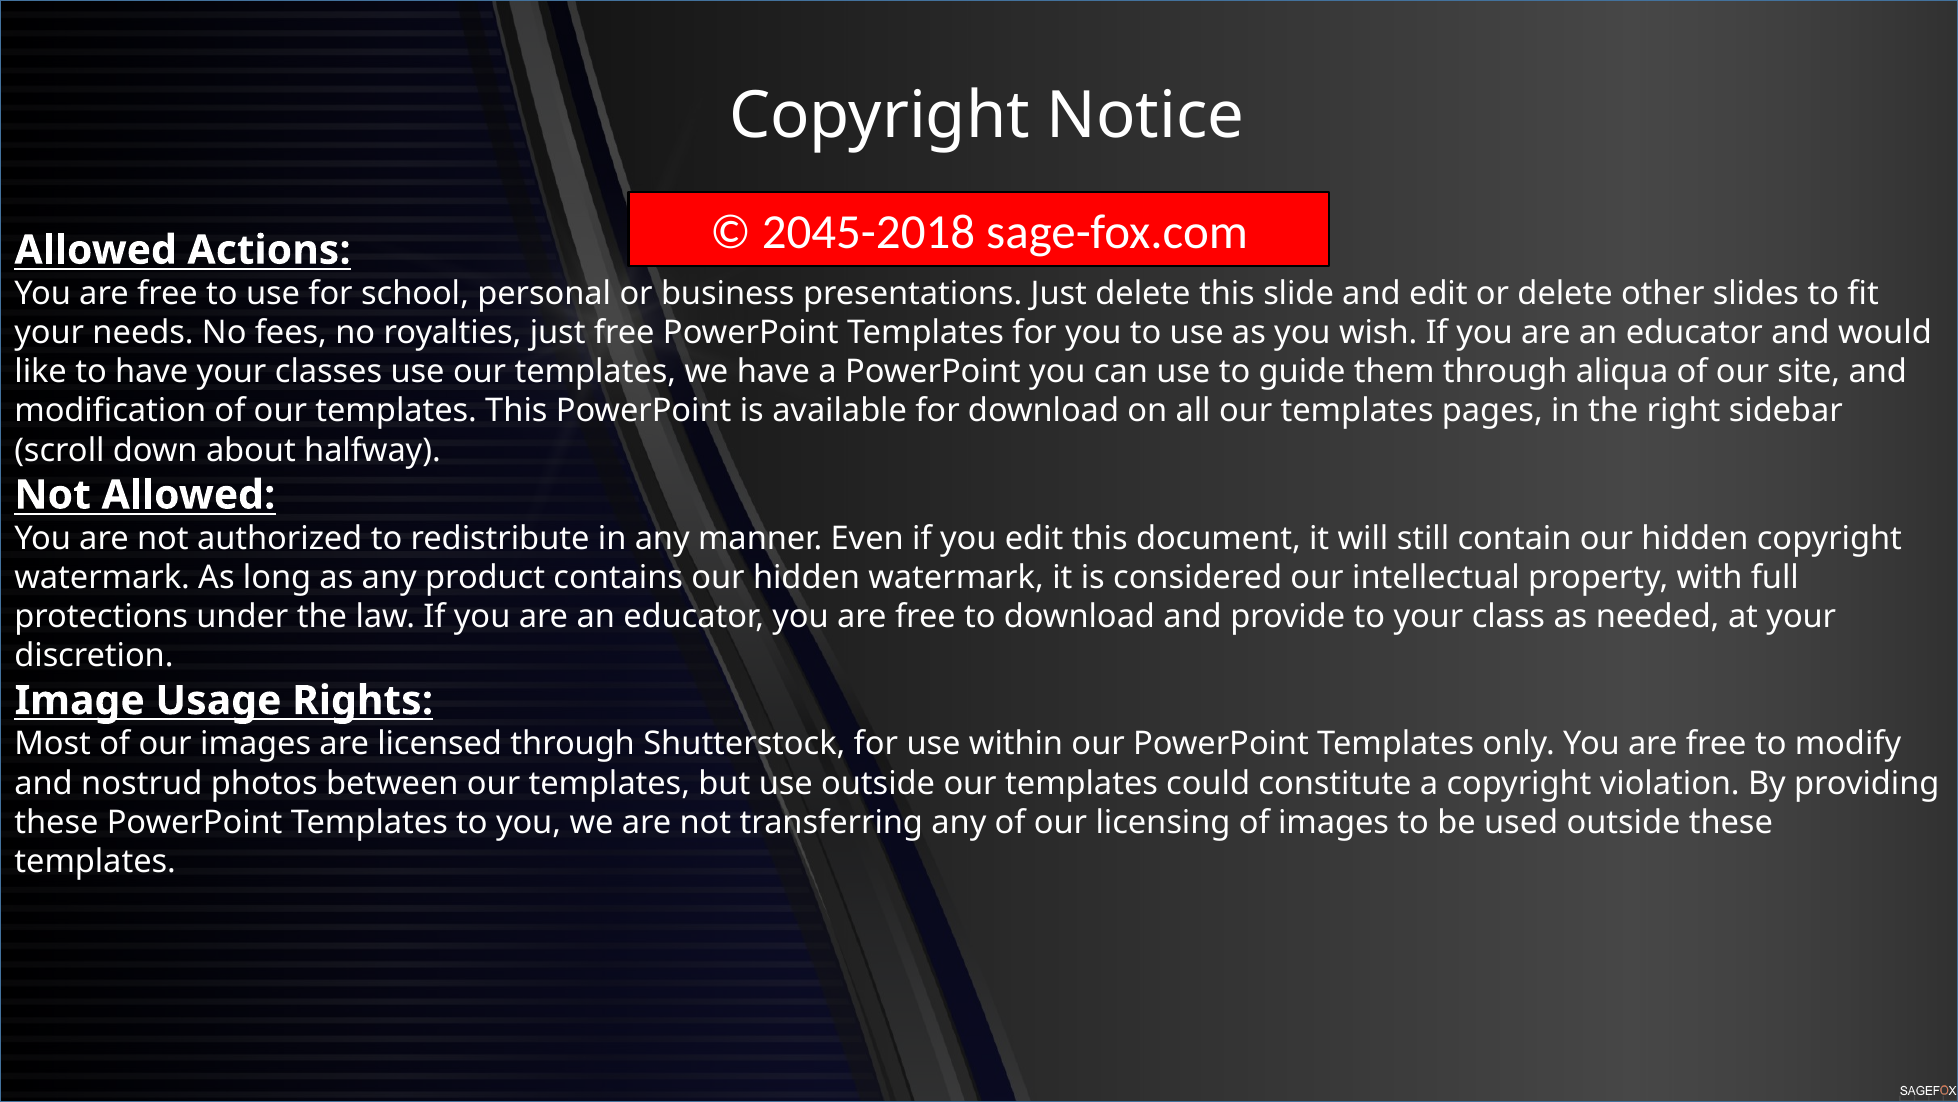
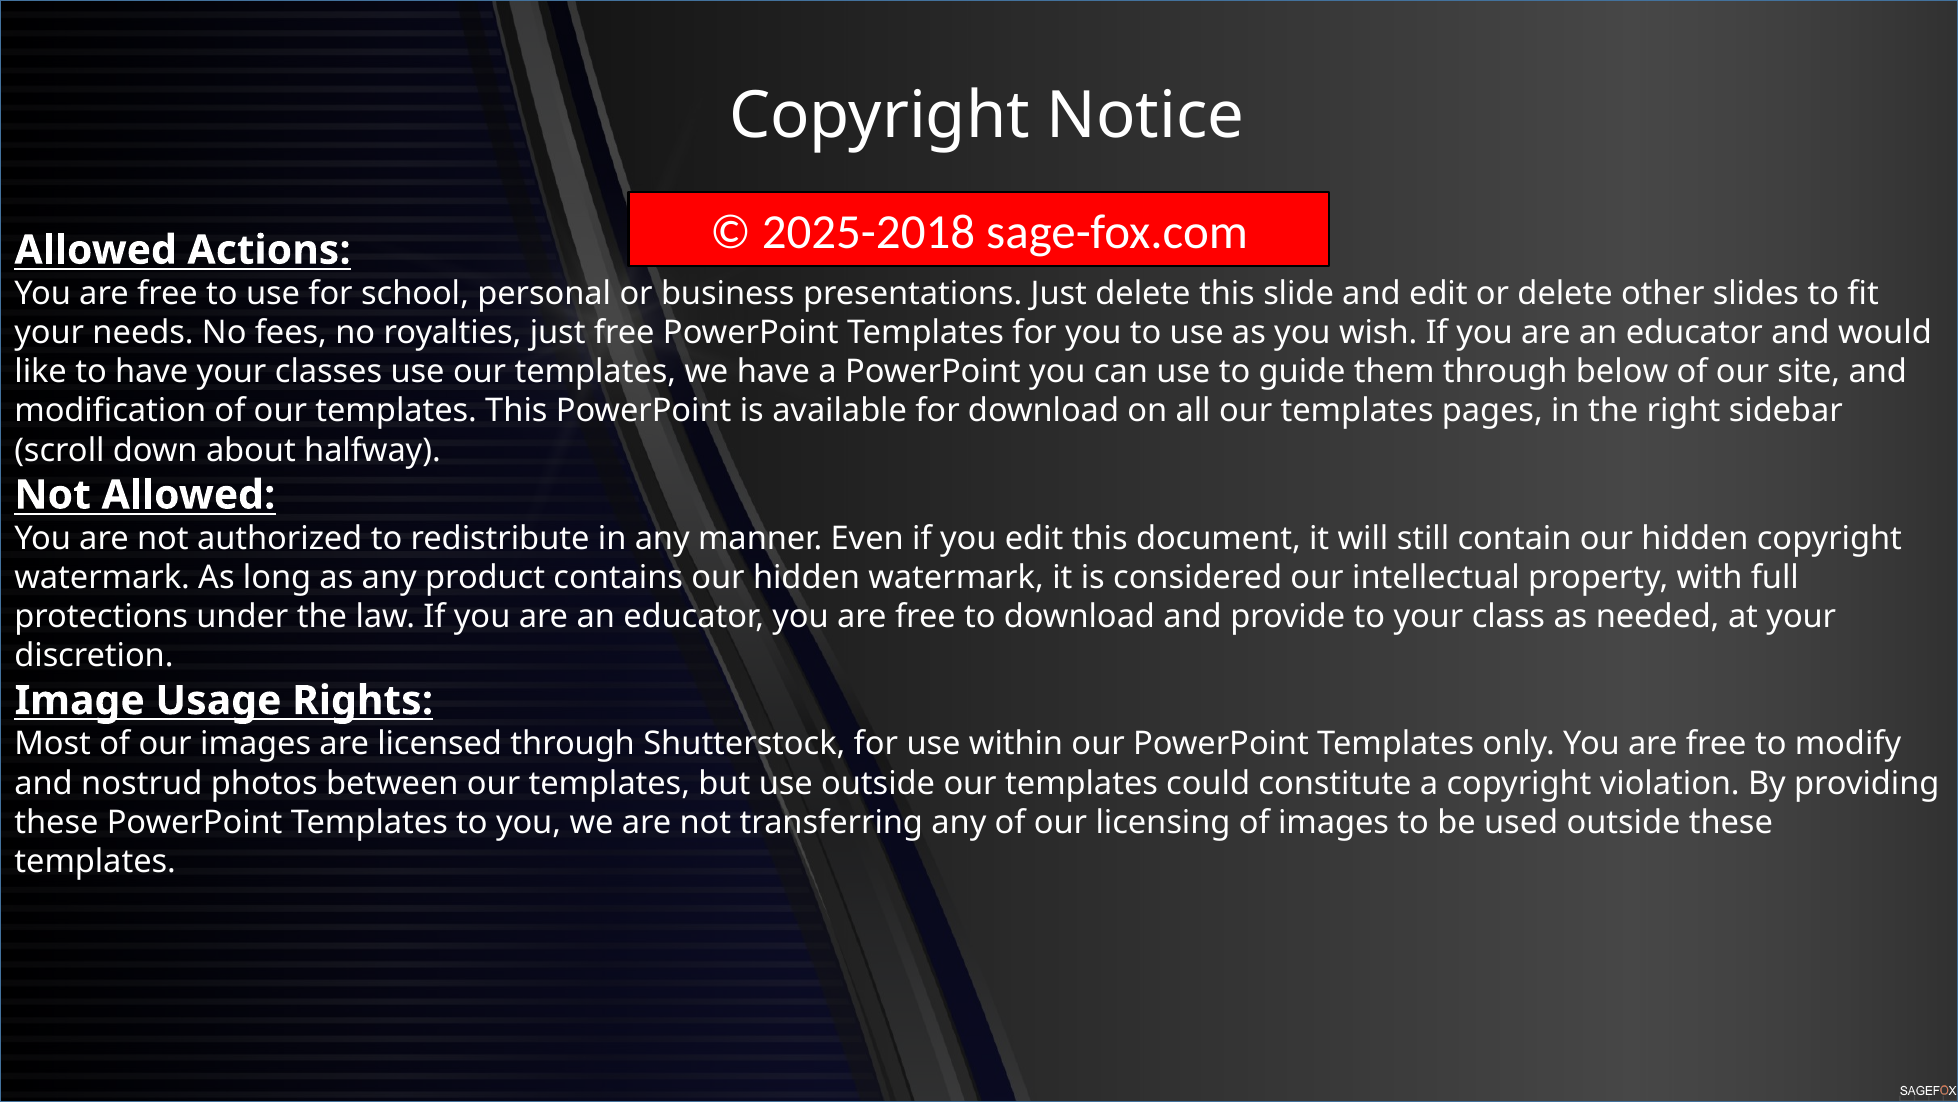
2045-2018: 2045-2018 -> 2025-2018
aliqua: aliqua -> below
